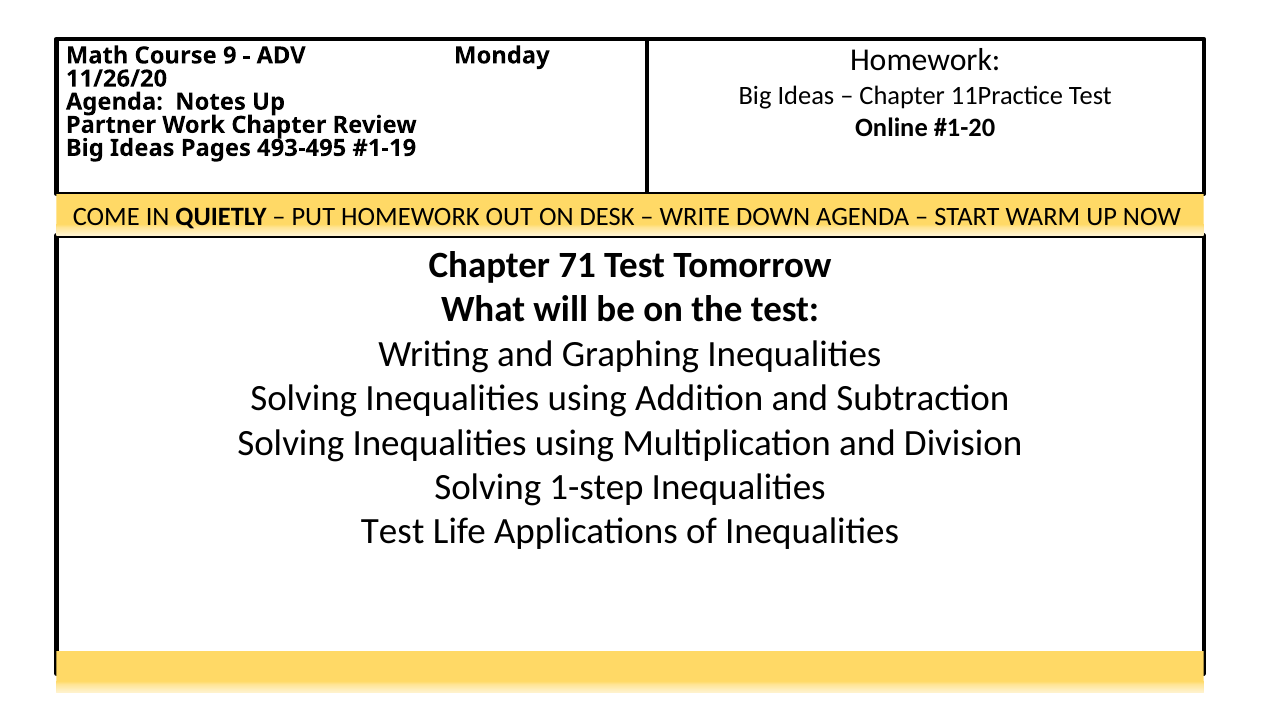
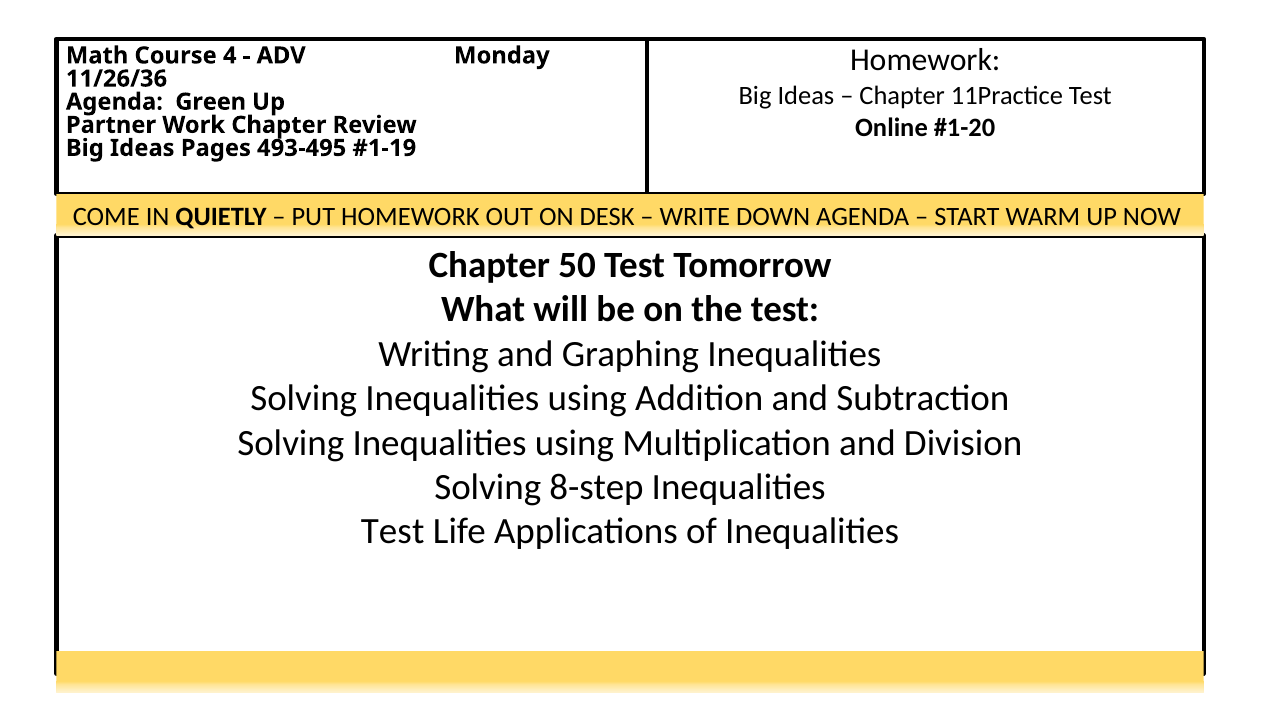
9: 9 -> 4
11/26/20: 11/26/20 -> 11/26/36
Notes: Notes -> Green
71: 71 -> 50
1-step: 1-step -> 8-step
